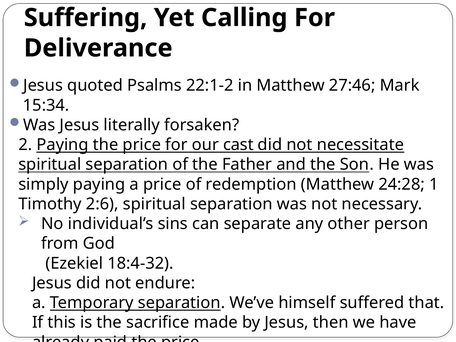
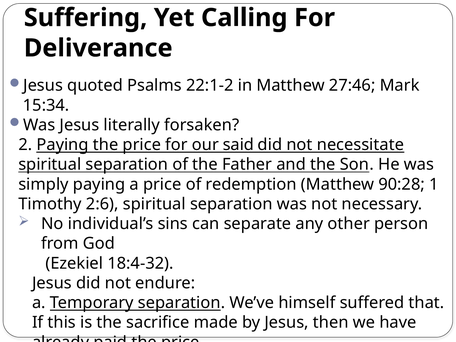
cast: cast -> said
24:28: 24:28 -> 90:28
